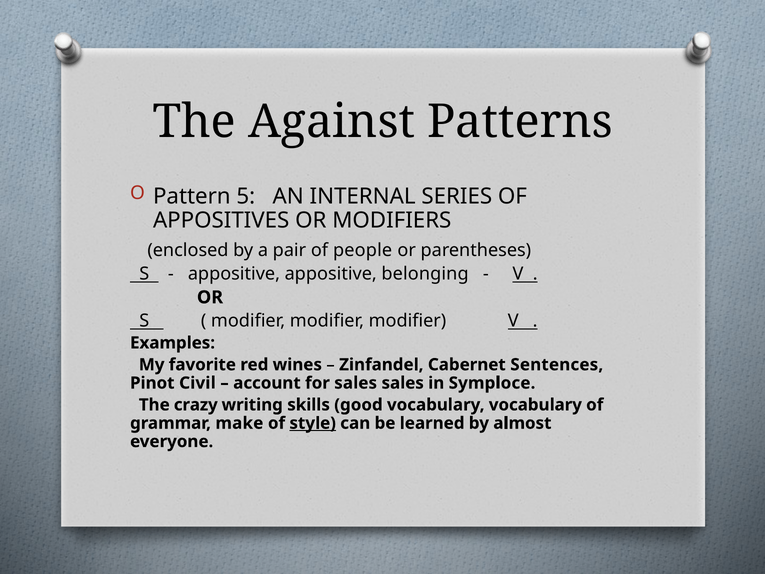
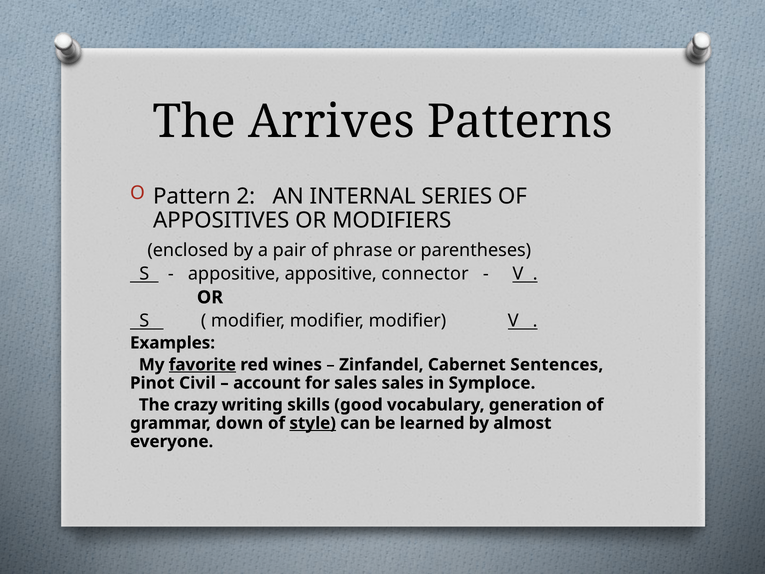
Against: Against -> Arrives
5: 5 -> 2
people: people -> phrase
belonging: belonging -> connector
favorite underline: none -> present
vocabulary vocabulary: vocabulary -> generation
make: make -> down
